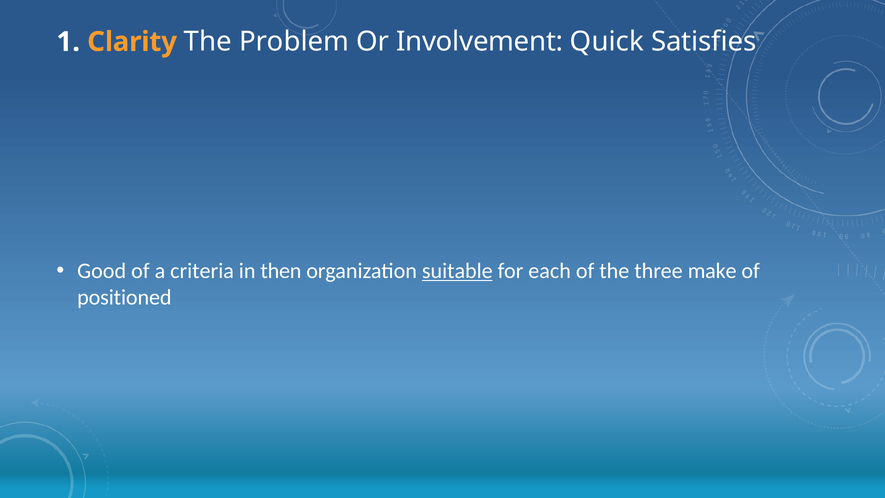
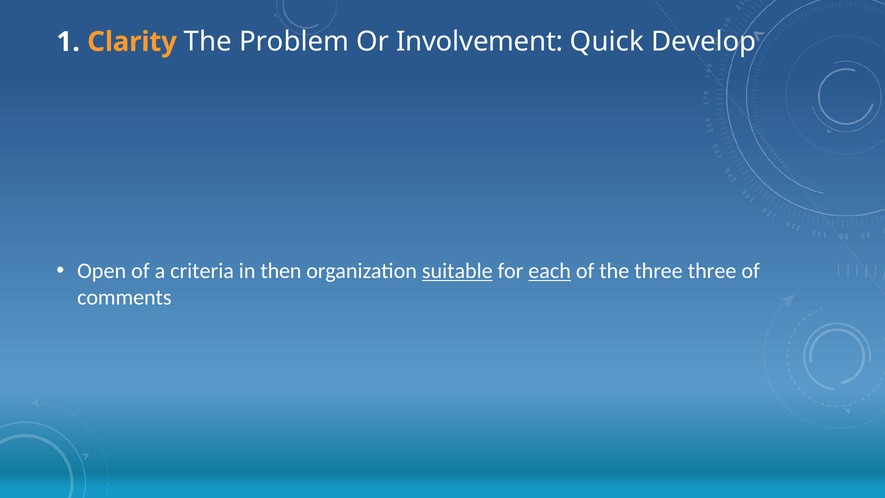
Satisfies: Satisfies -> Develop
Good: Good -> Open
each underline: none -> present
three make: make -> three
positioned: positioned -> comments
